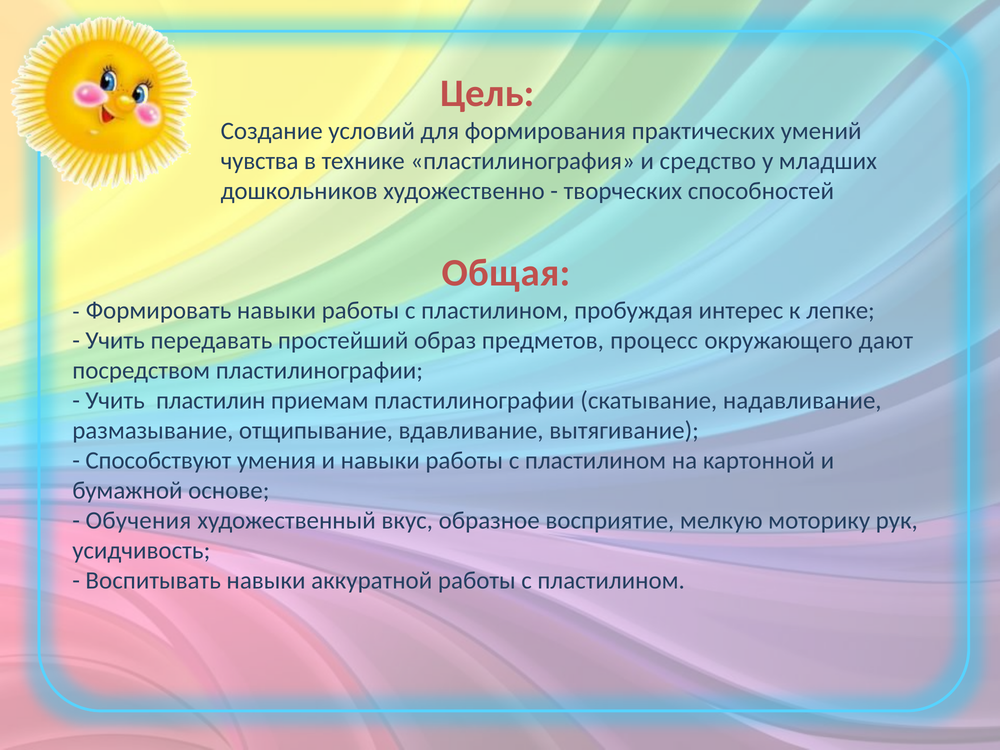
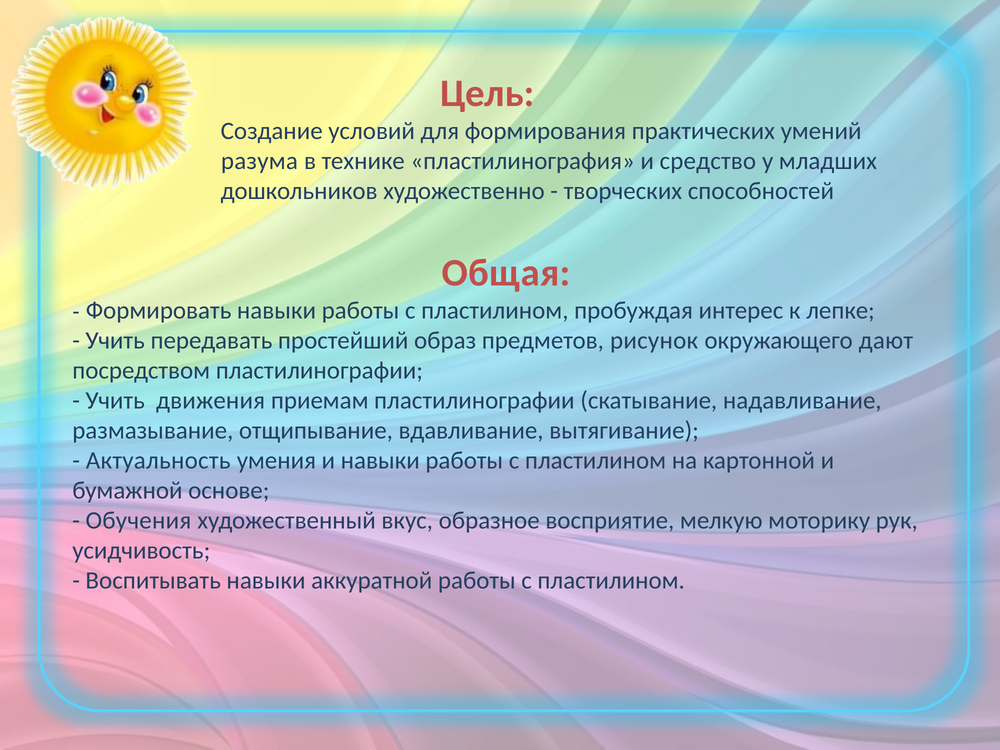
чувства: чувства -> разума
процесс: процесс -> рисунок
пластилин: пластилин -> движения
Способствуют: Способствуют -> Актуальность
